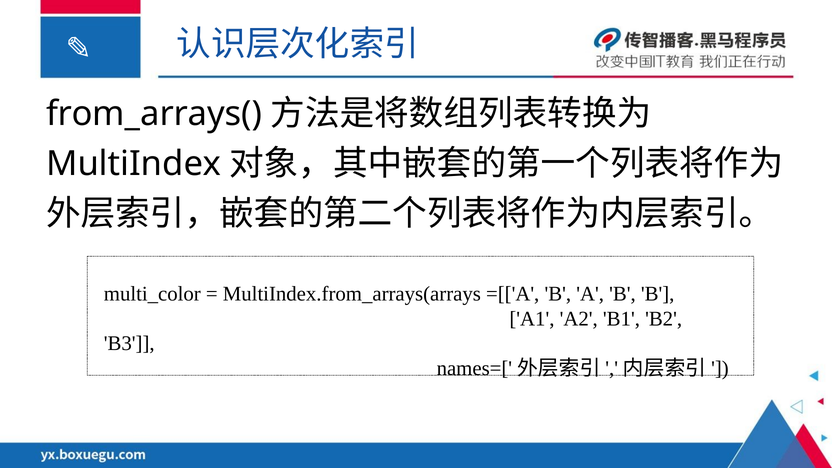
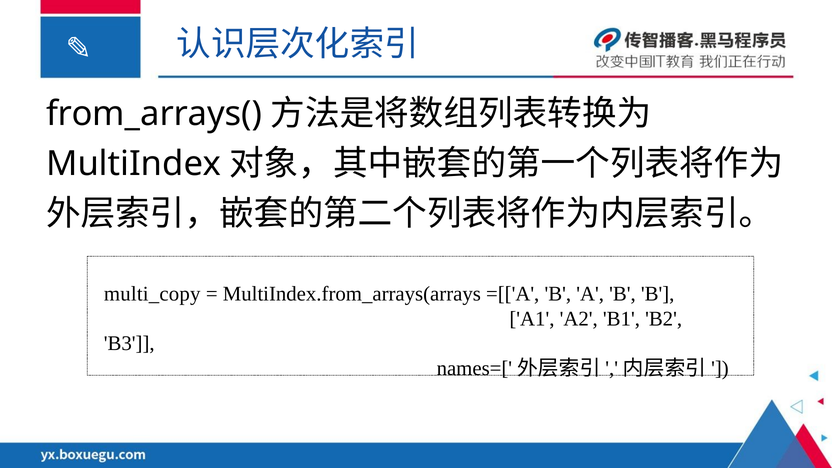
multi_color: multi_color -> multi_copy
